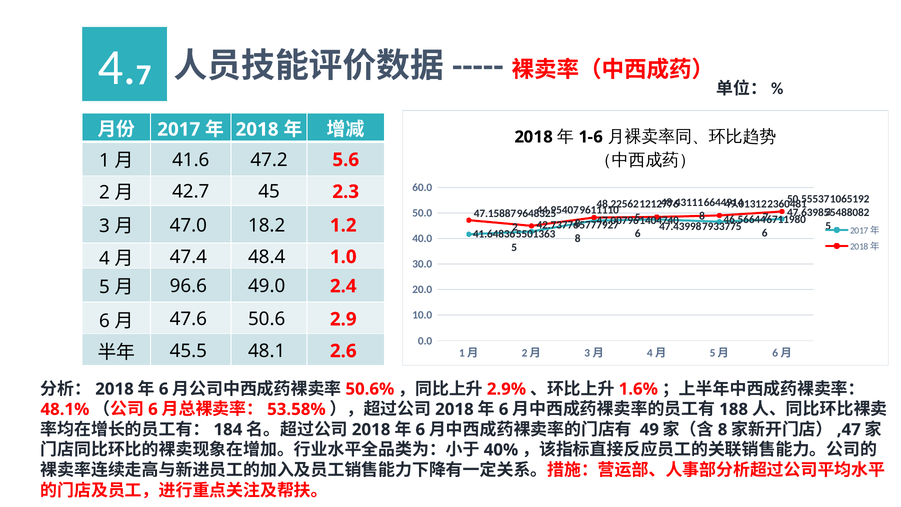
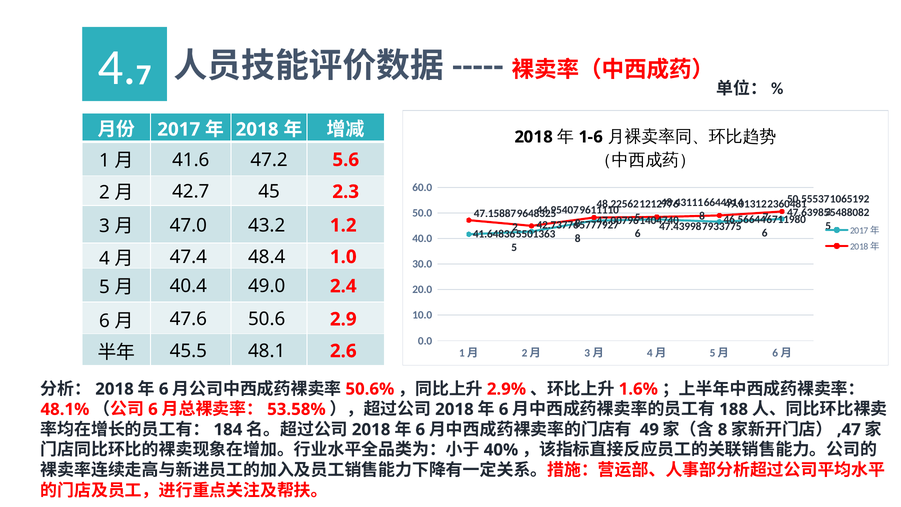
18.2: 18.2 -> 43.2
96.6: 96.6 -> 40.4
